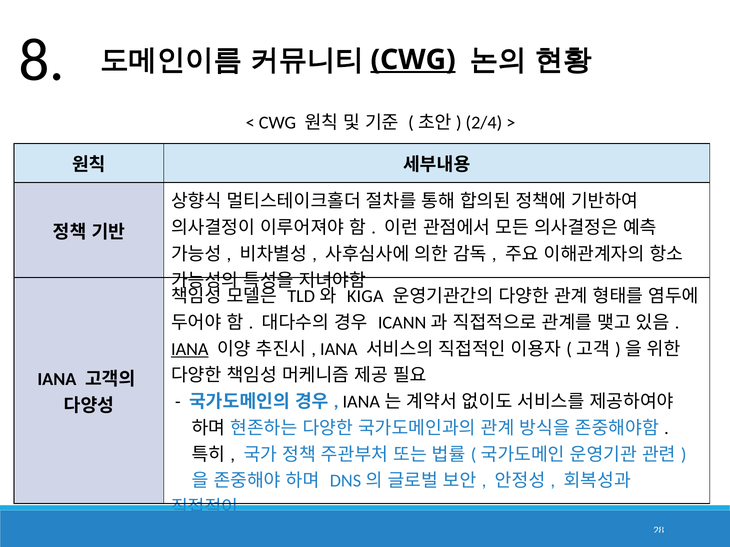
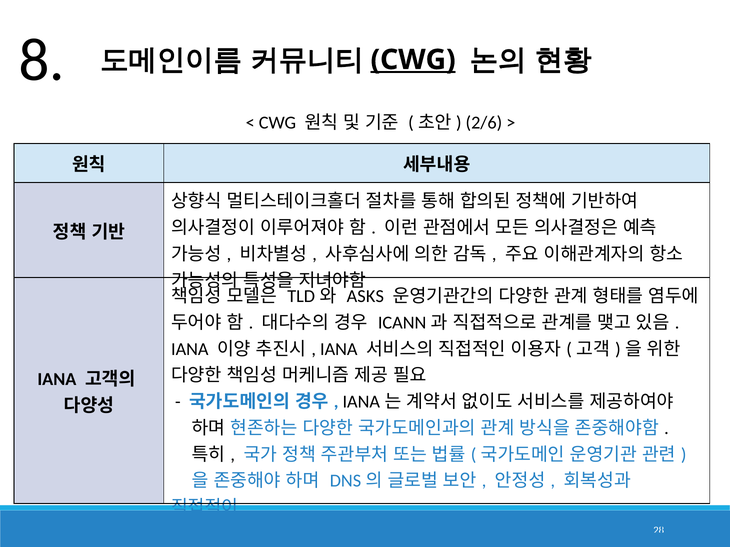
2/4: 2/4 -> 2/6
KIGA: KIGA -> ASKS
IANA at (190, 349) underline: present -> none
